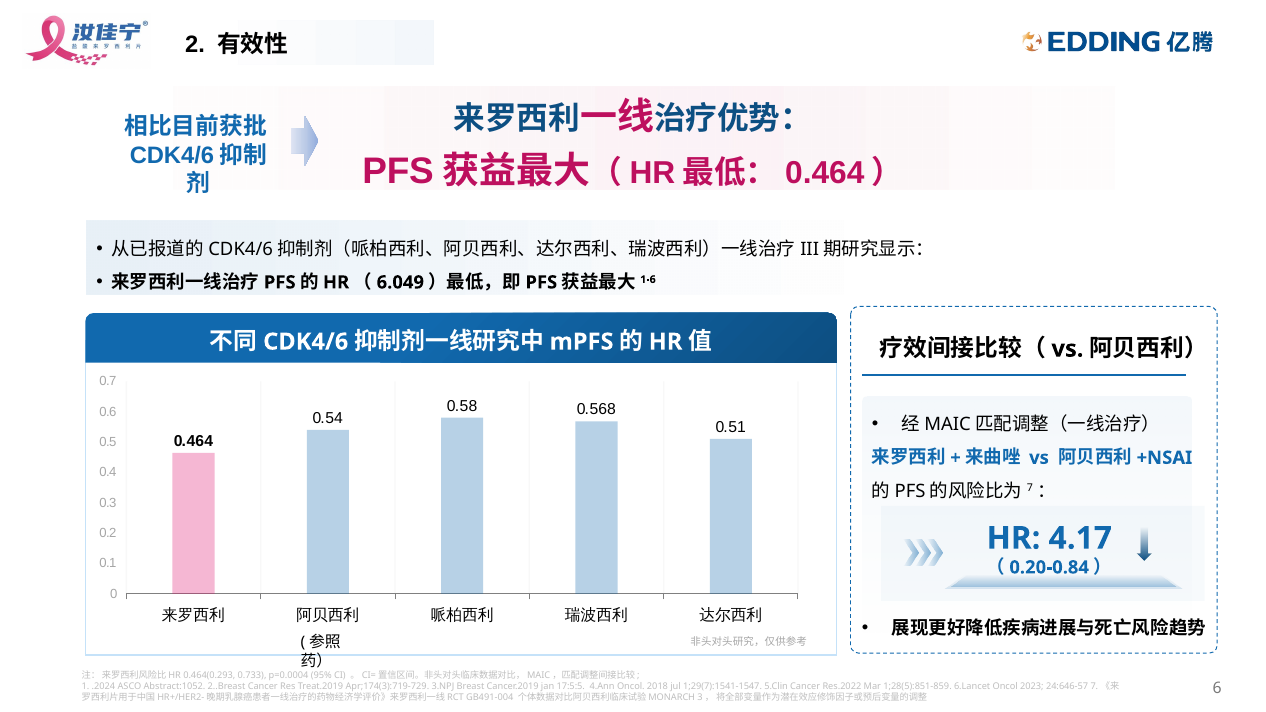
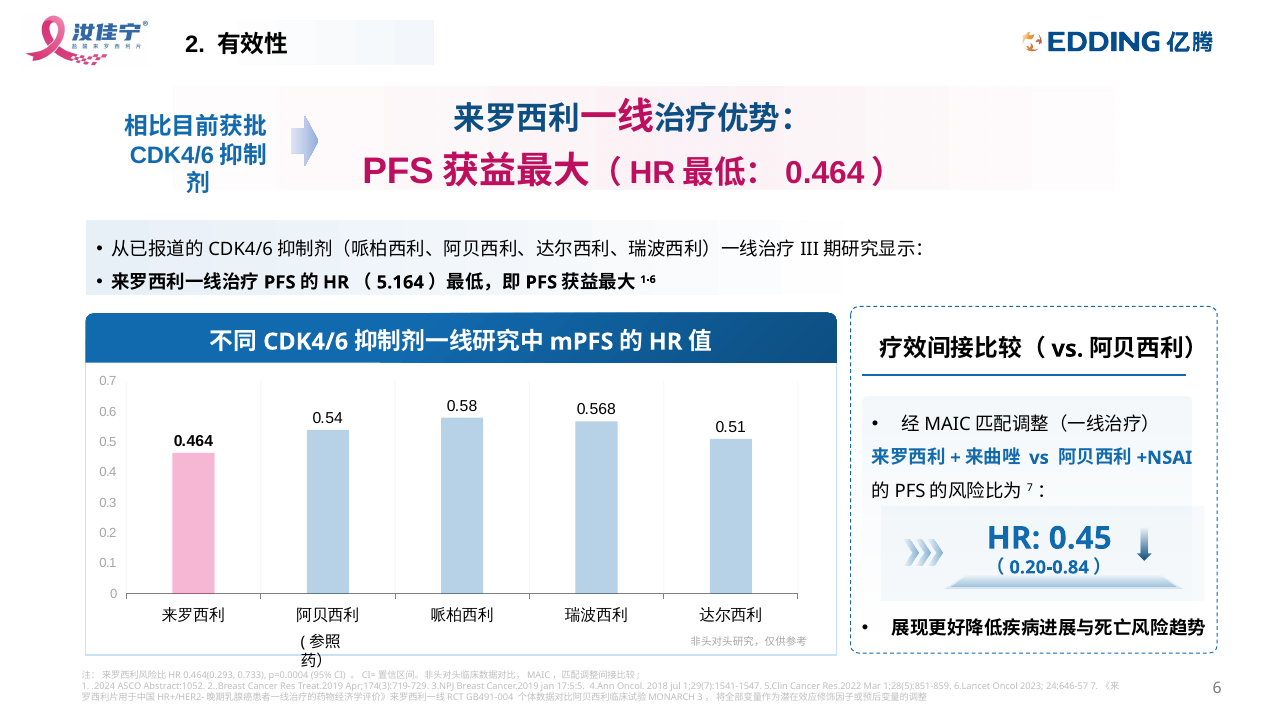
6.049: 6.049 -> 5.164
4.17: 4.17 -> 0.45
